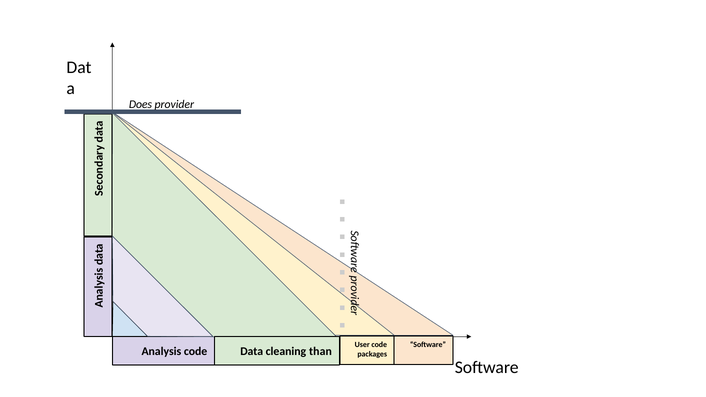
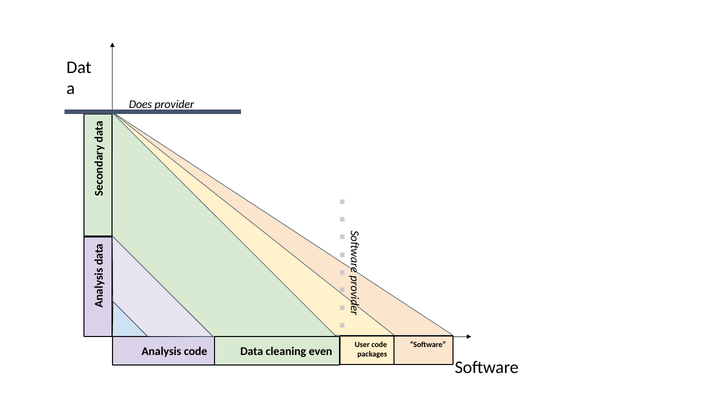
than: than -> even
